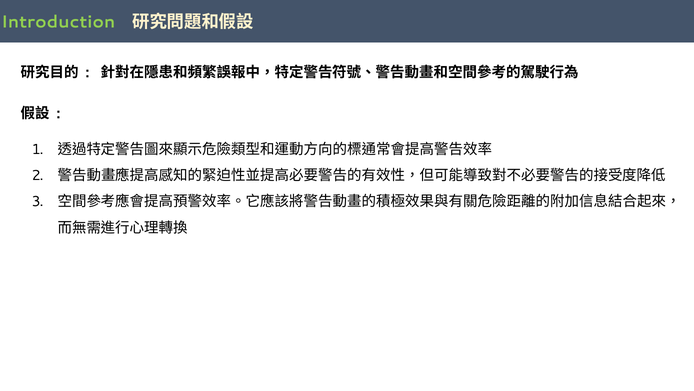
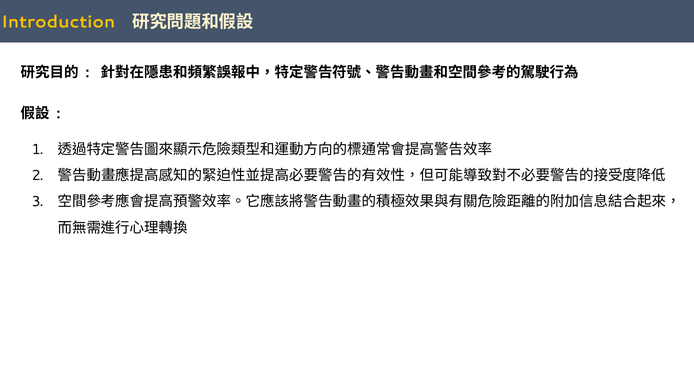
Introduction colour: light green -> yellow
